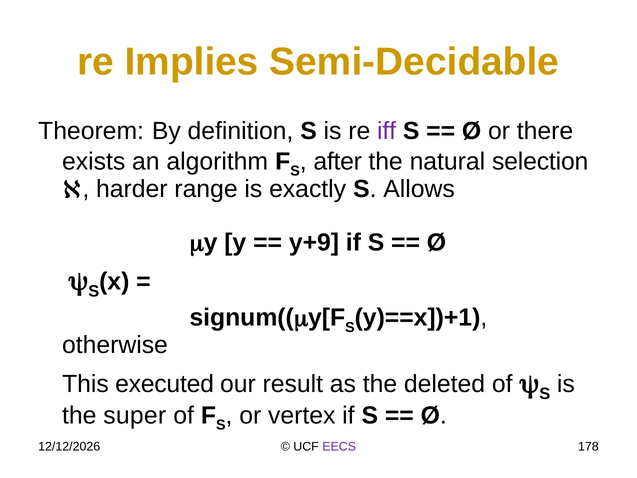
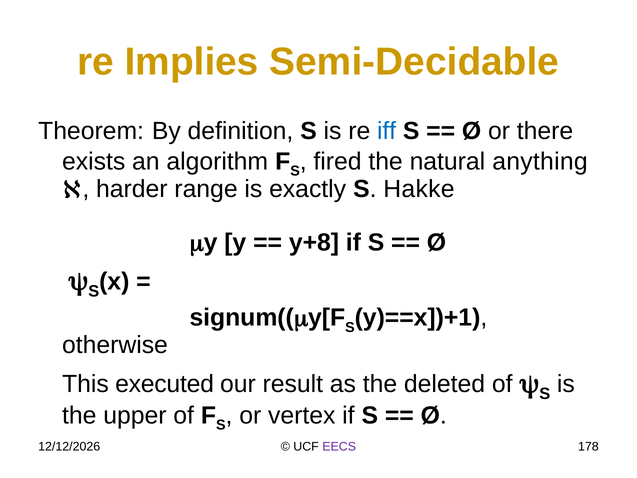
iff colour: purple -> blue
after: after -> fired
selection: selection -> anything
Allows: Allows -> Hakke
y+9: y+9 -> y+8
super: super -> upper
